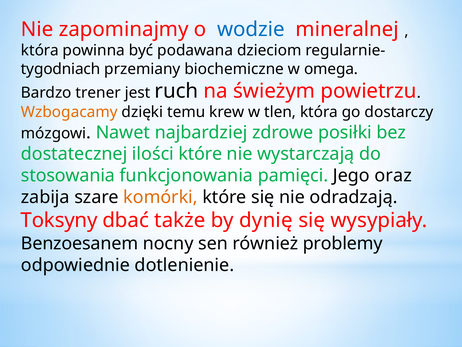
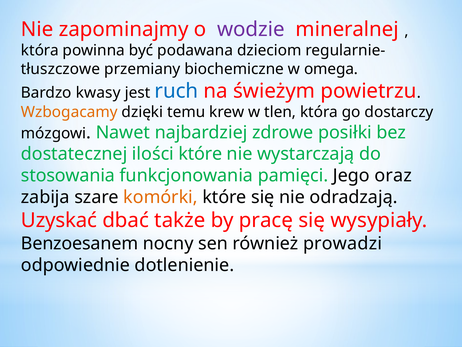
wodzie colour: blue -> purple
tygodniach: tygodniach -> tłuszczowe
trener: trener -> kwasy
ruch colour: black -> blue
Toksyny: Toksyny -> Uzyskać
dynię: dynię -> pracę
problemy: problemy -> prowadzi
